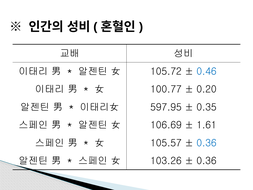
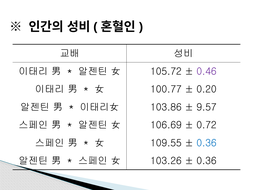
0.46 colour: blue -> purple
597.95: 597.95 -> 103.86
0.35: 0.35 -> 9.57
1.61: 1.61 -> 0.72
105.57: 105.57 -> 109.55
